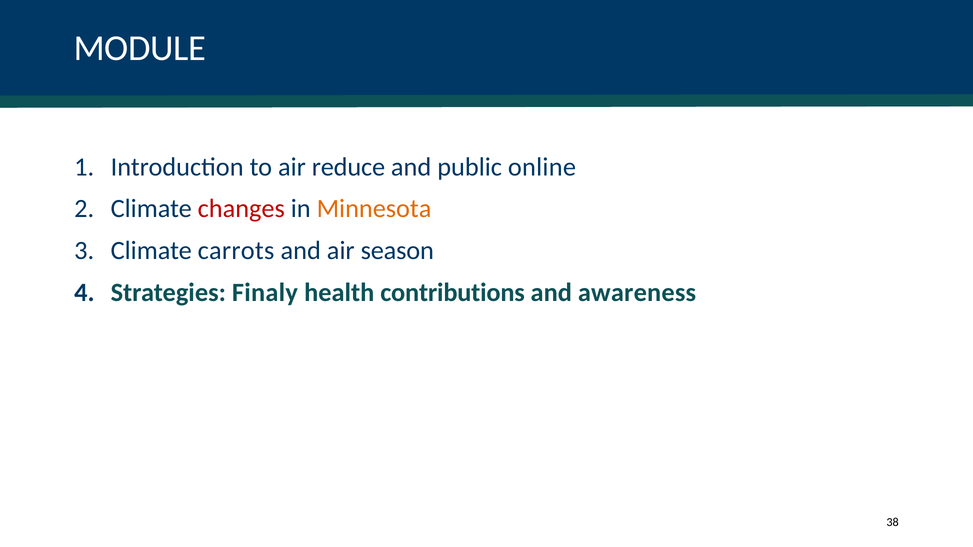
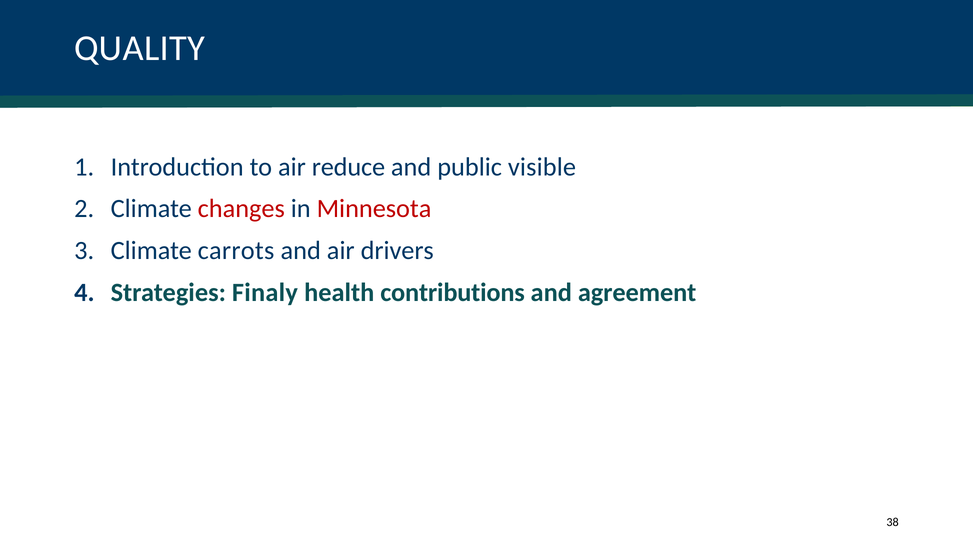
MODULE: MODULE -> QUALITY
online: online -> visible
Minnesota colour: orange -> red
season: season -> drivers
awareness: awareness -> agreement
